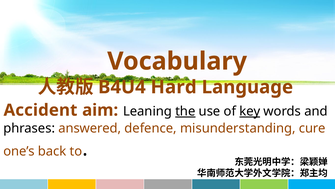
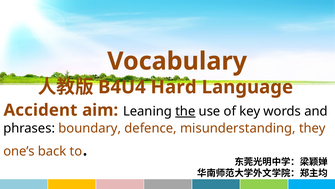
key underline: present -> none
answered: answered -> boundary
cure: cure -> they
